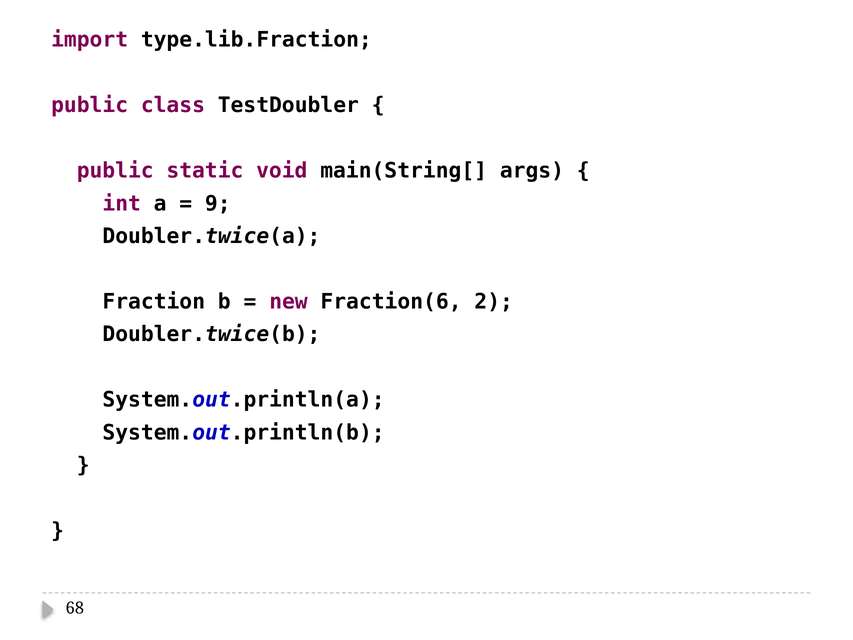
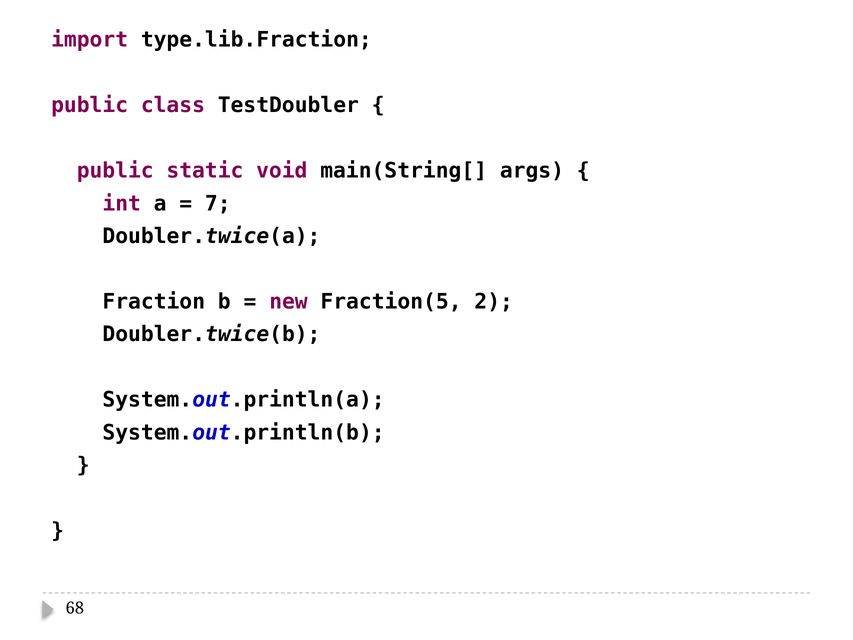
9: 9 -> 7
Fraction(6: Fraction(6 -> Fraction(5
